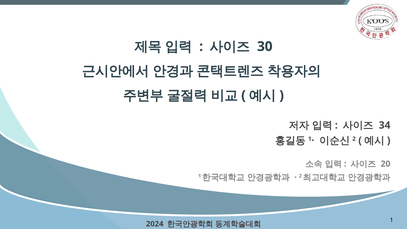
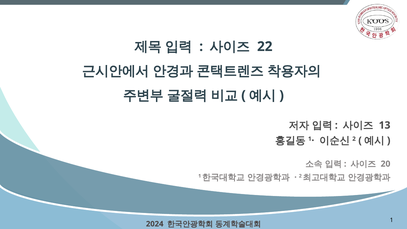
30: 30 -> 22
34: 34 -> 13
